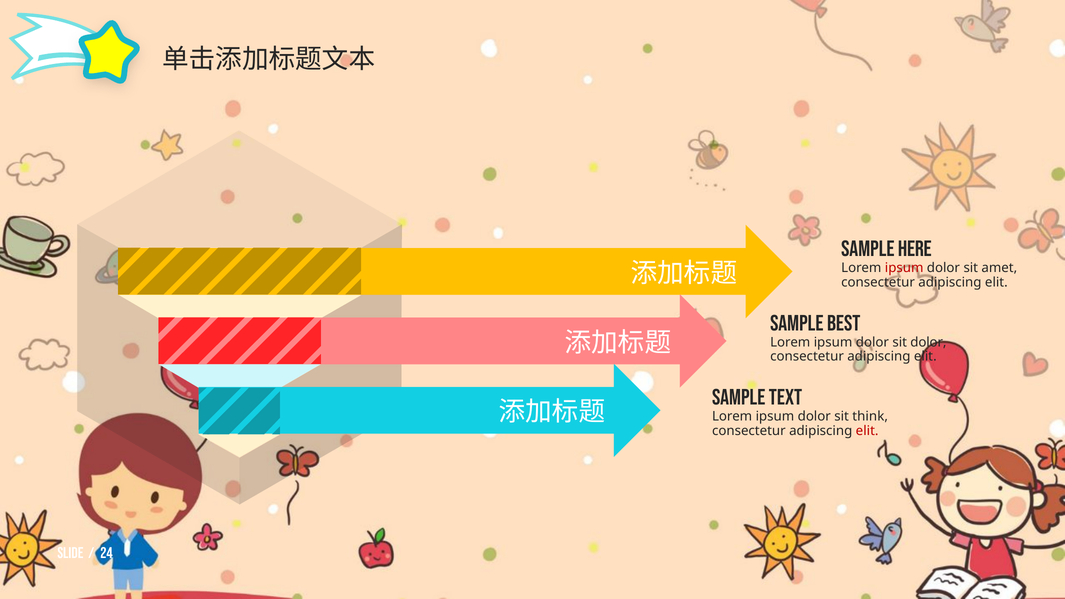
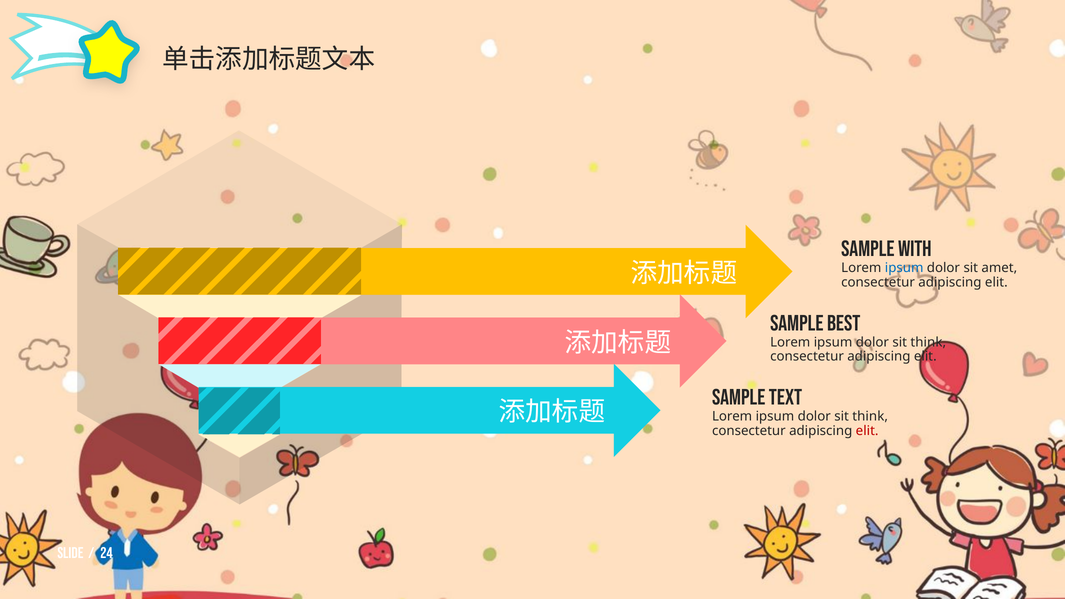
Here: Here -> With
ipsum at (904, 268) colour: red -> blue
dolor at (928, 342): dolor -> think
